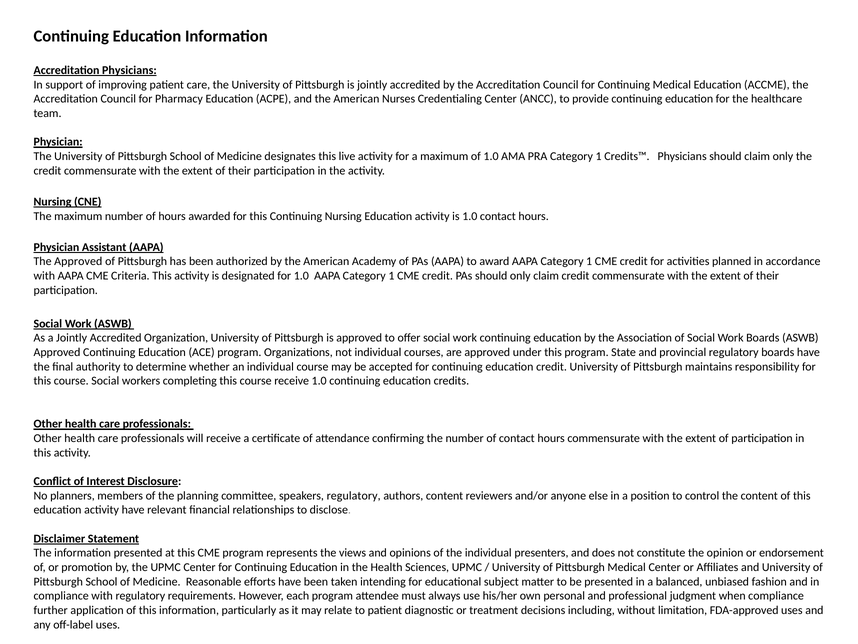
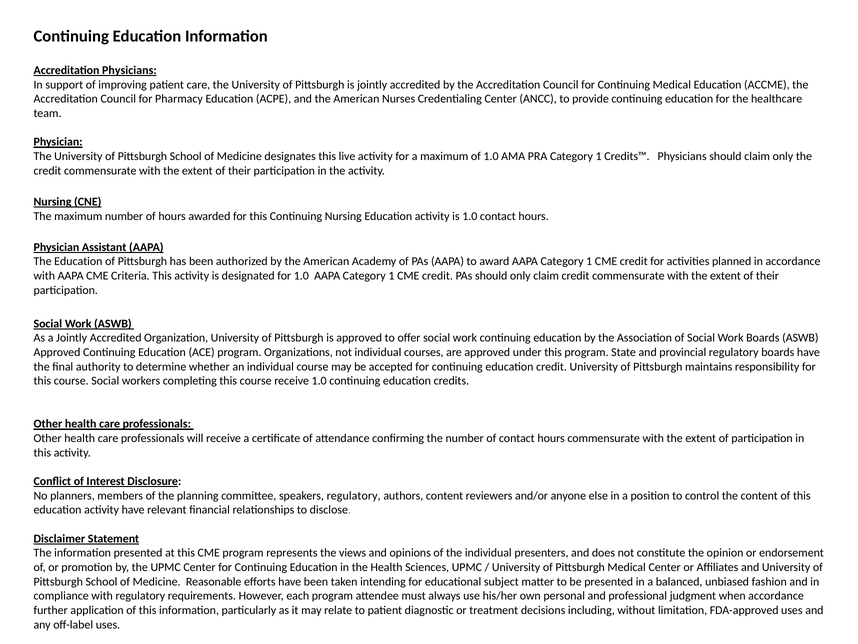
The Approved: Approved -> Education
when compliance: compliance -> accordance
